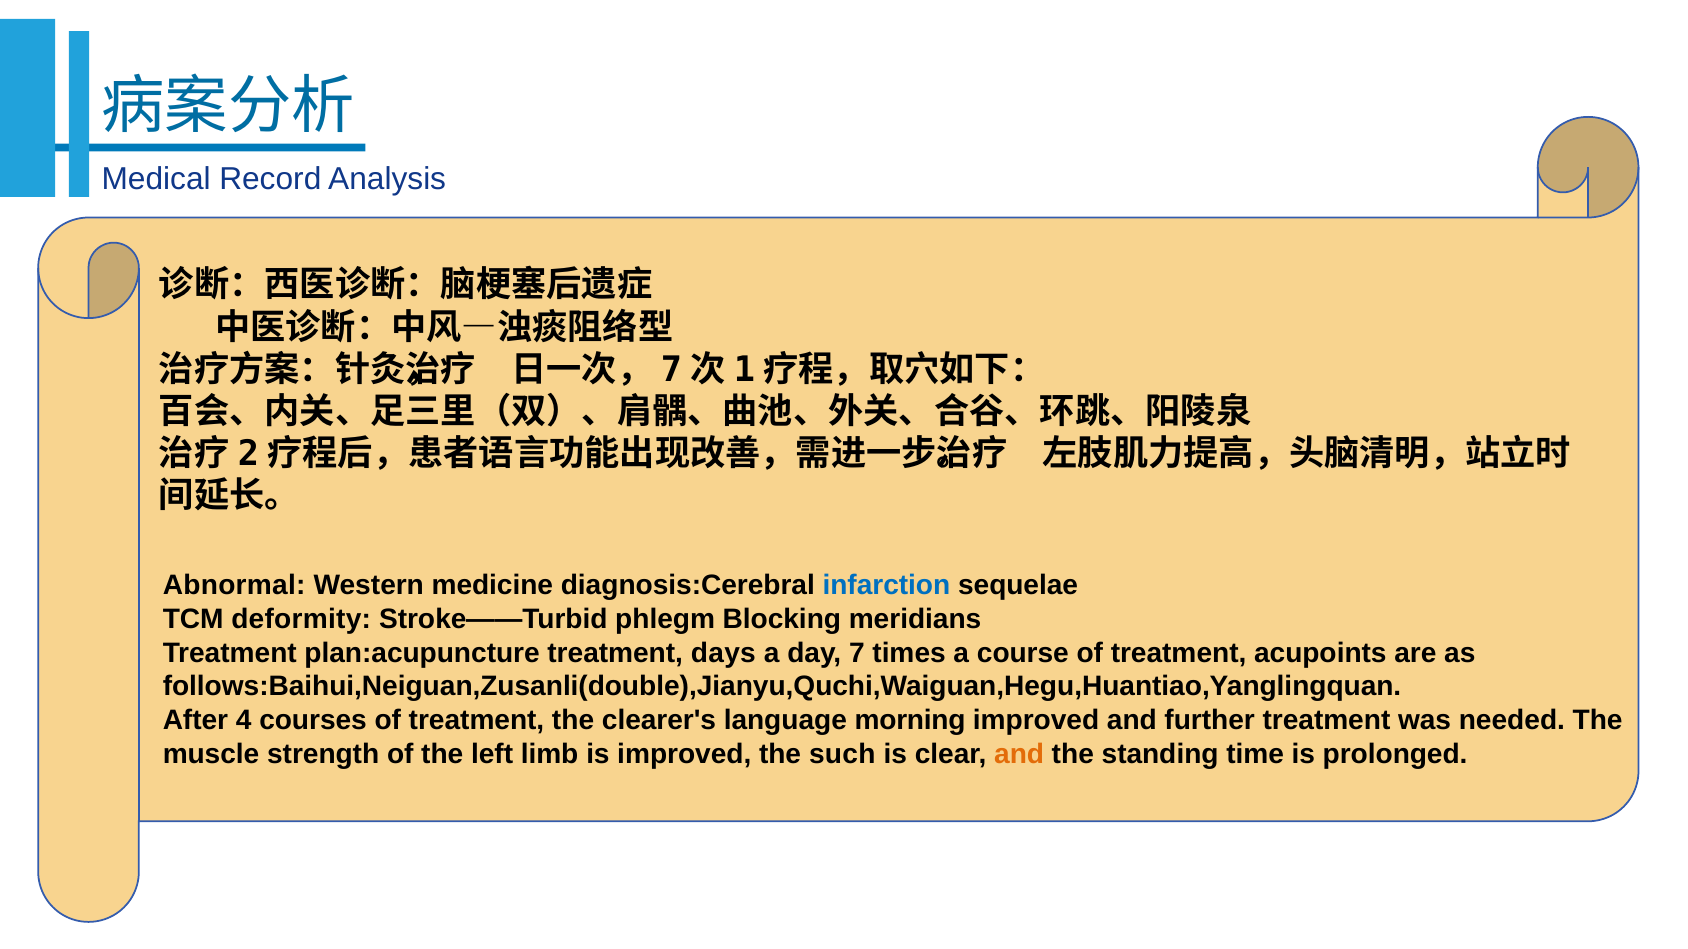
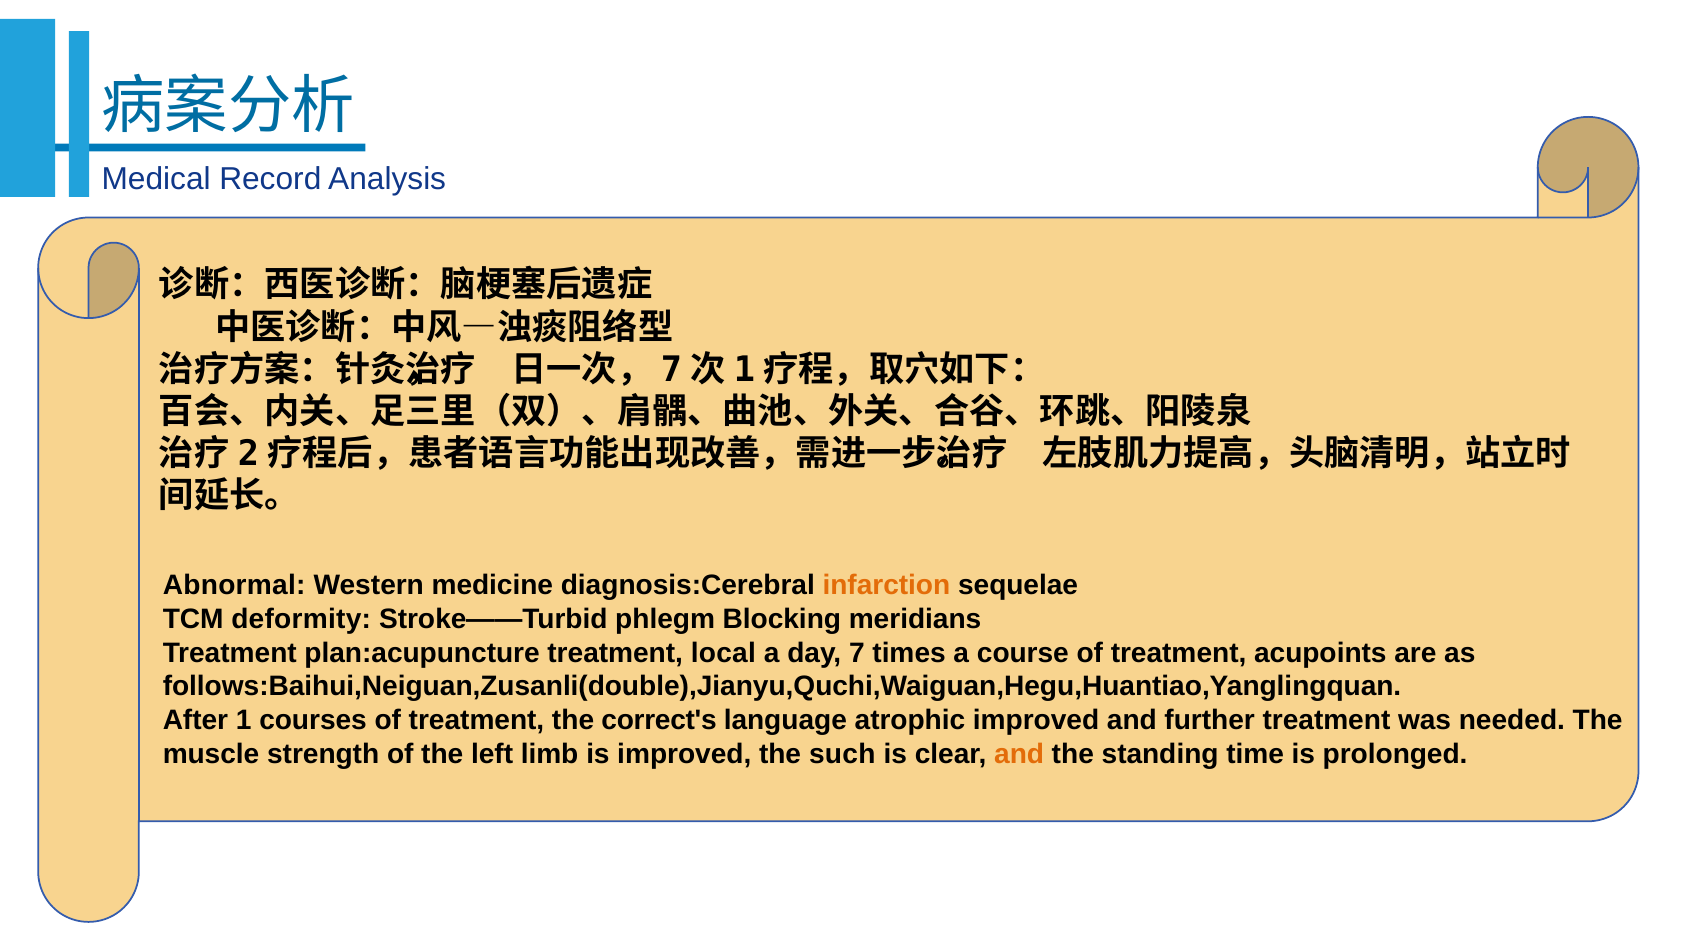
infarction colour: blue -> orange
days: days -> local
4: 4 -> 1
clearer's: clearer's -> correct's
morning: morning -> atrophic
